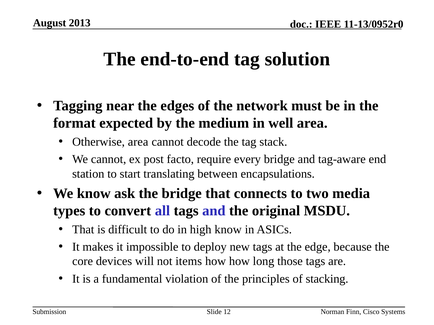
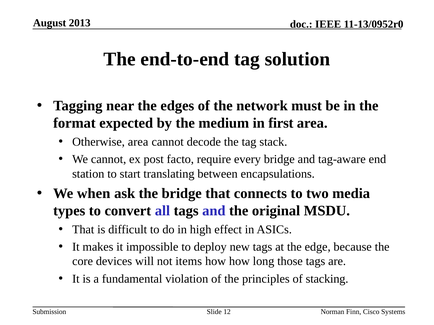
well: well -> first
We know: know -> when
high know: know -> effect
